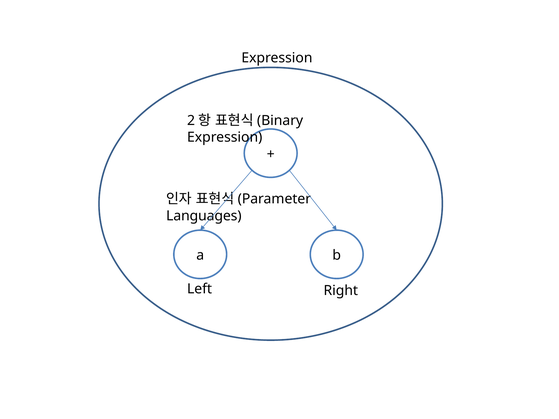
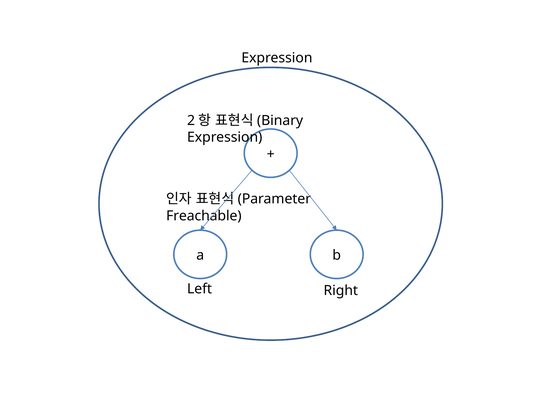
Languages: Languages -> Freachable
